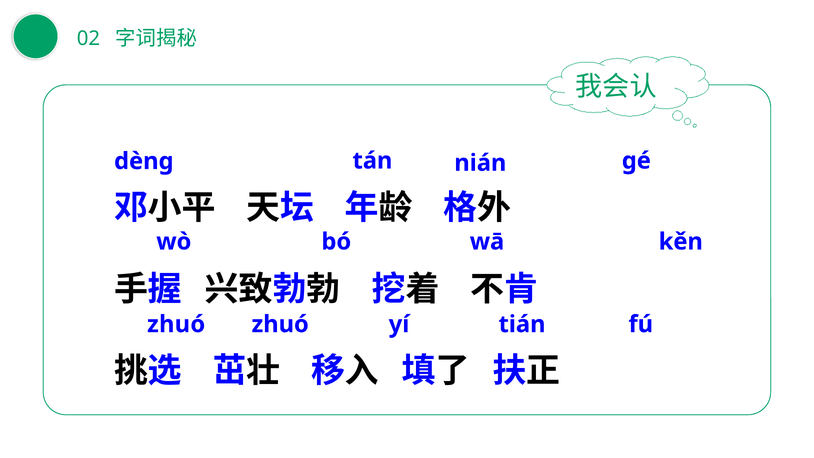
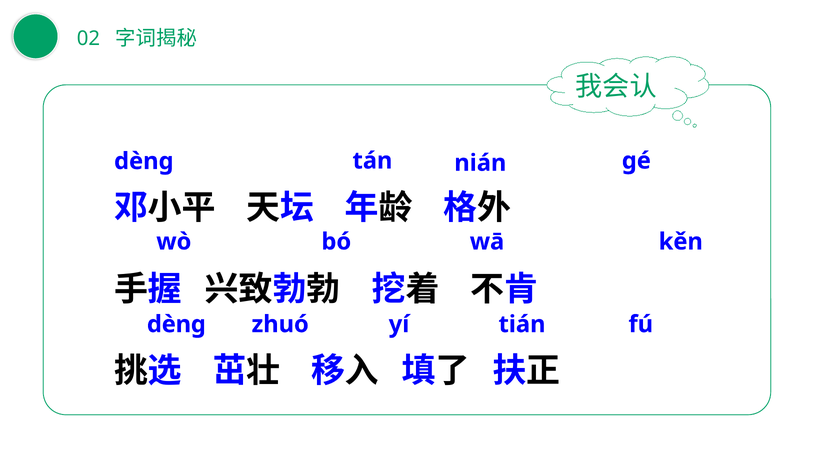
zhuó at (176, 324): zhuó -> dènɡ
